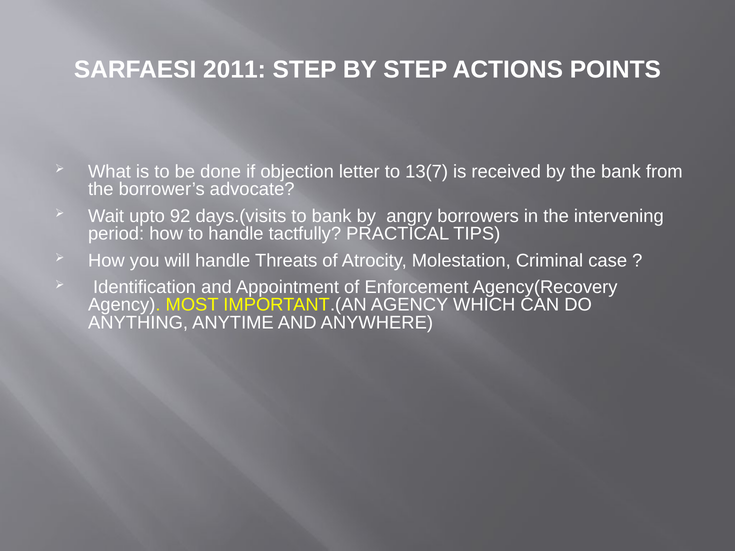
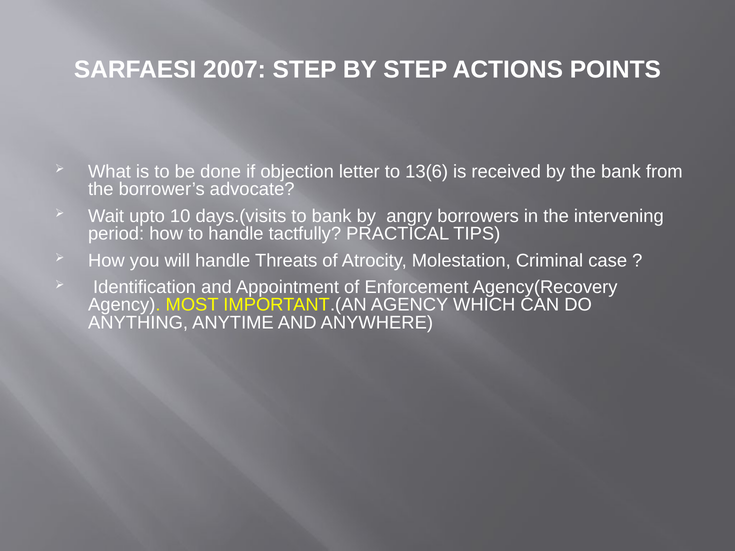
2011: 2011 -> 2007
13(7: 13(7 -> 13(6
92: 92 -> 10
